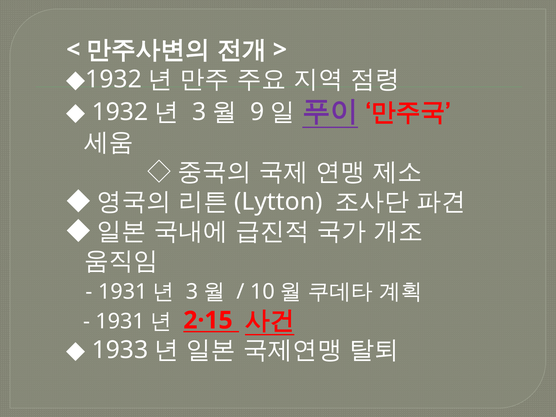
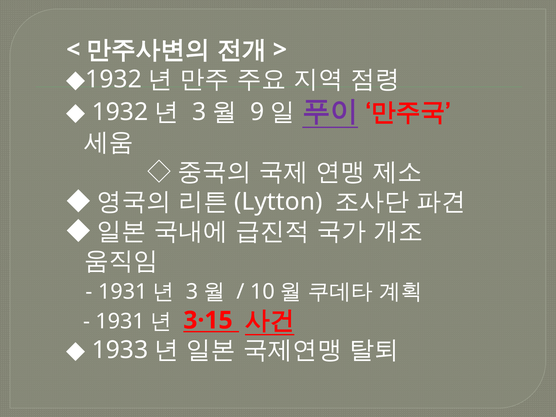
2·15: 2·15 -> 3·15
